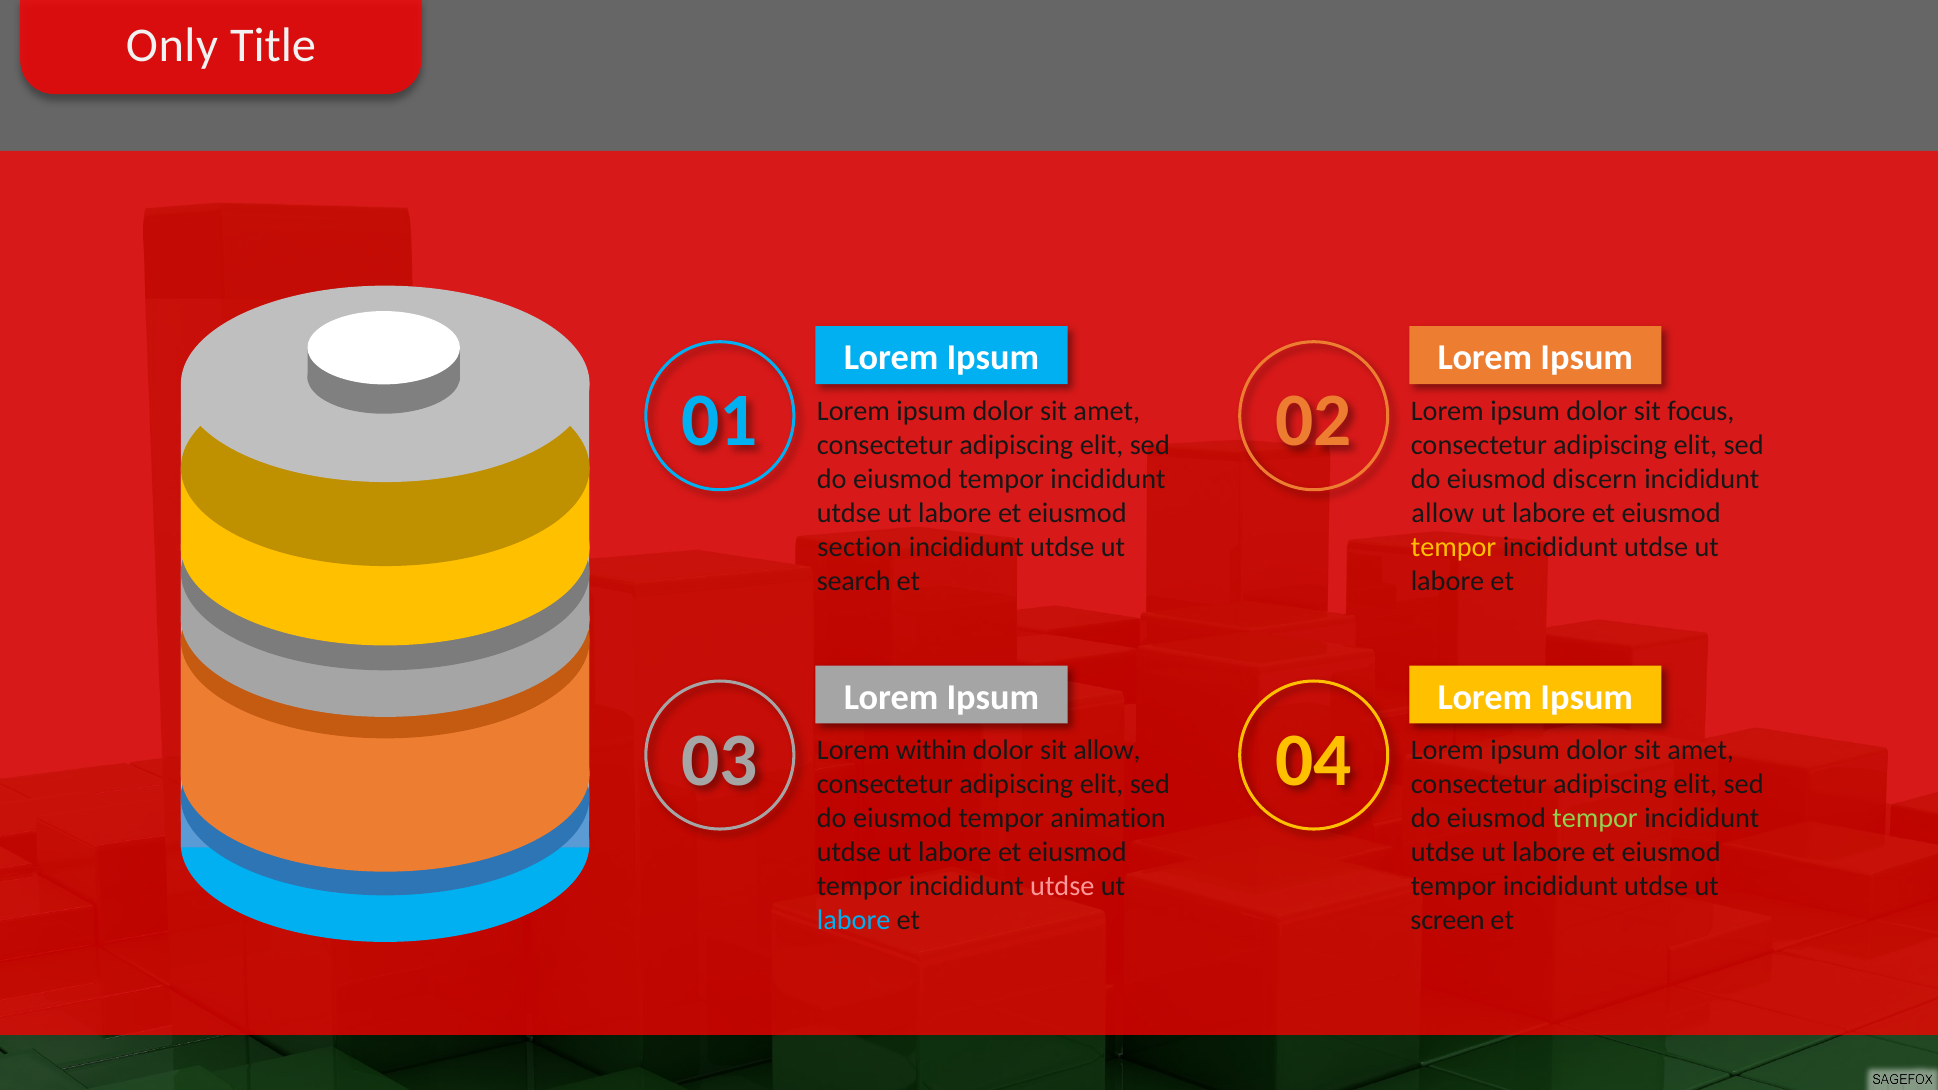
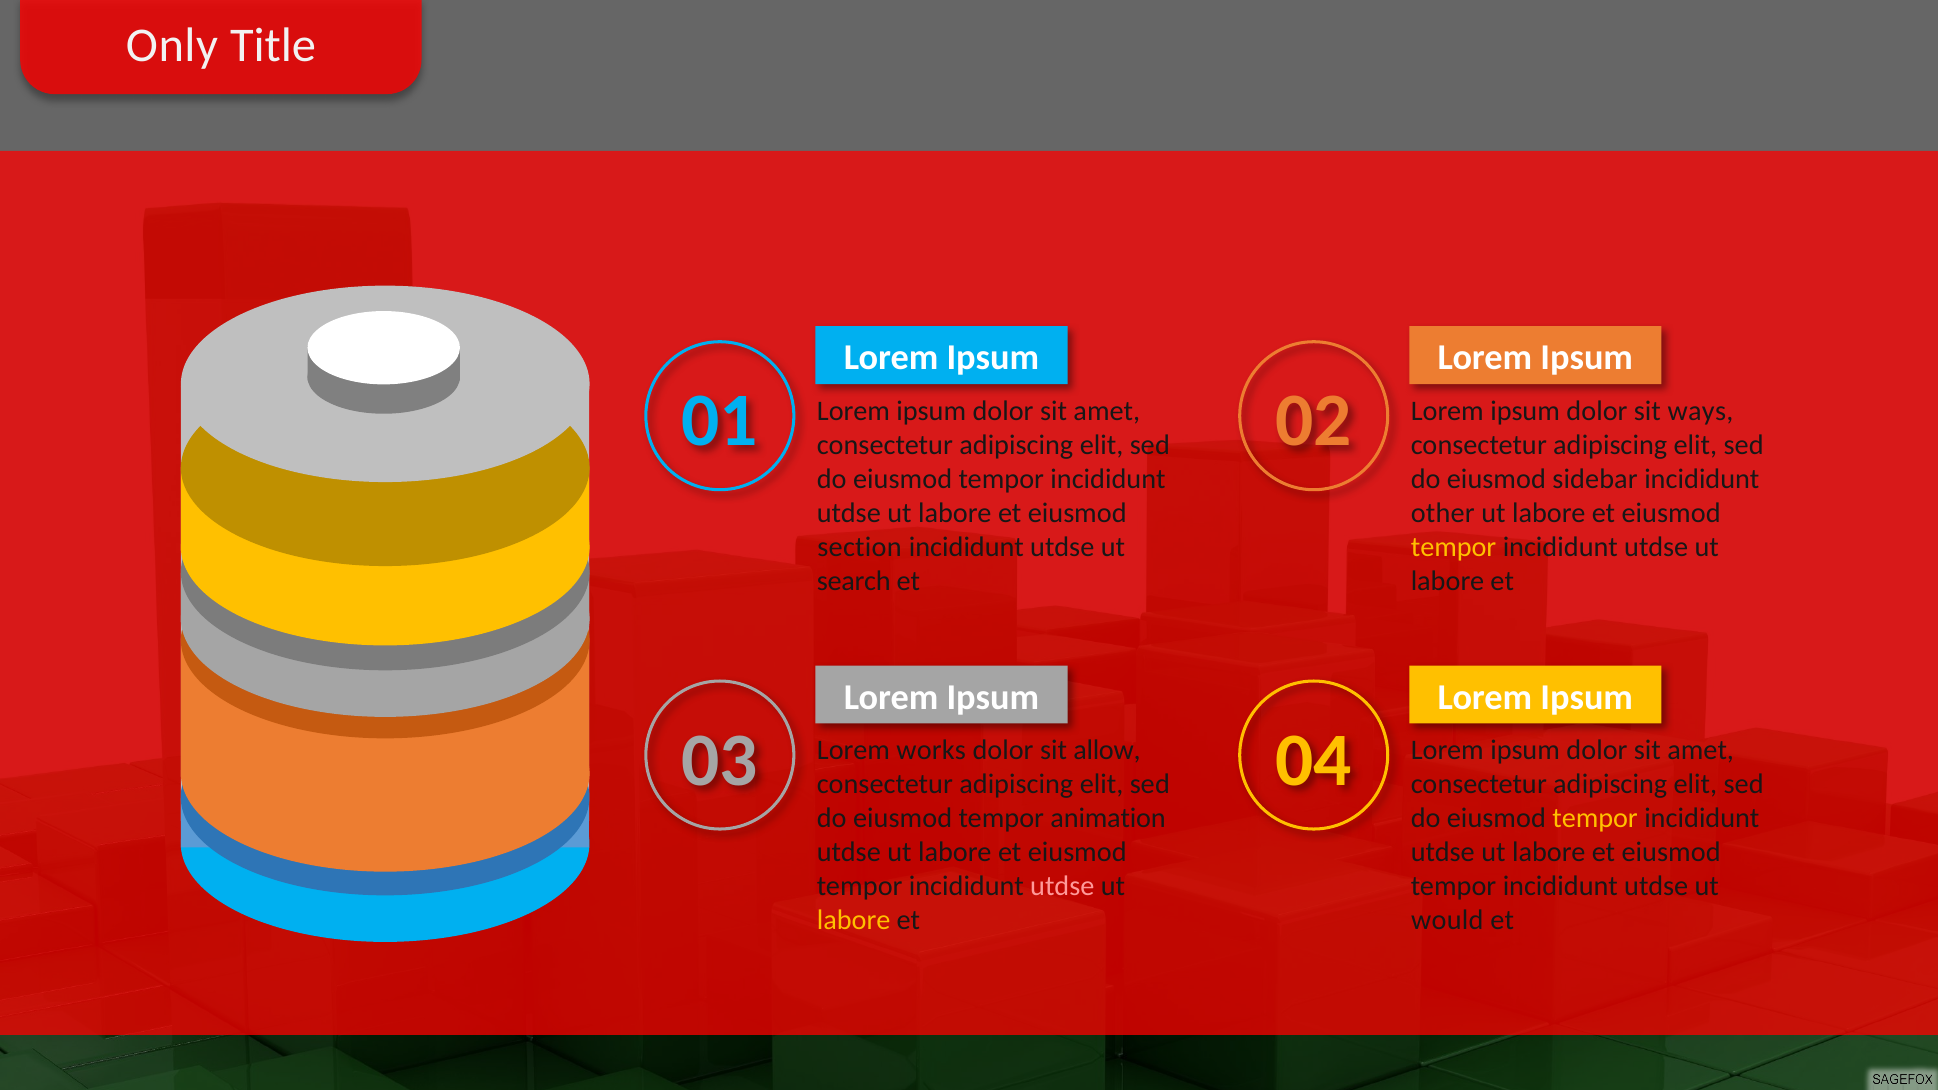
focus: focus -> ways
discern: discern -> sidebar
allow at (1443, 513): allow -> other
within: within -> works
tempor at (1595, 818) colour: light green -> yellow
labore at (854, 920) colour: light blue -> yellow
screen: screen -> would
